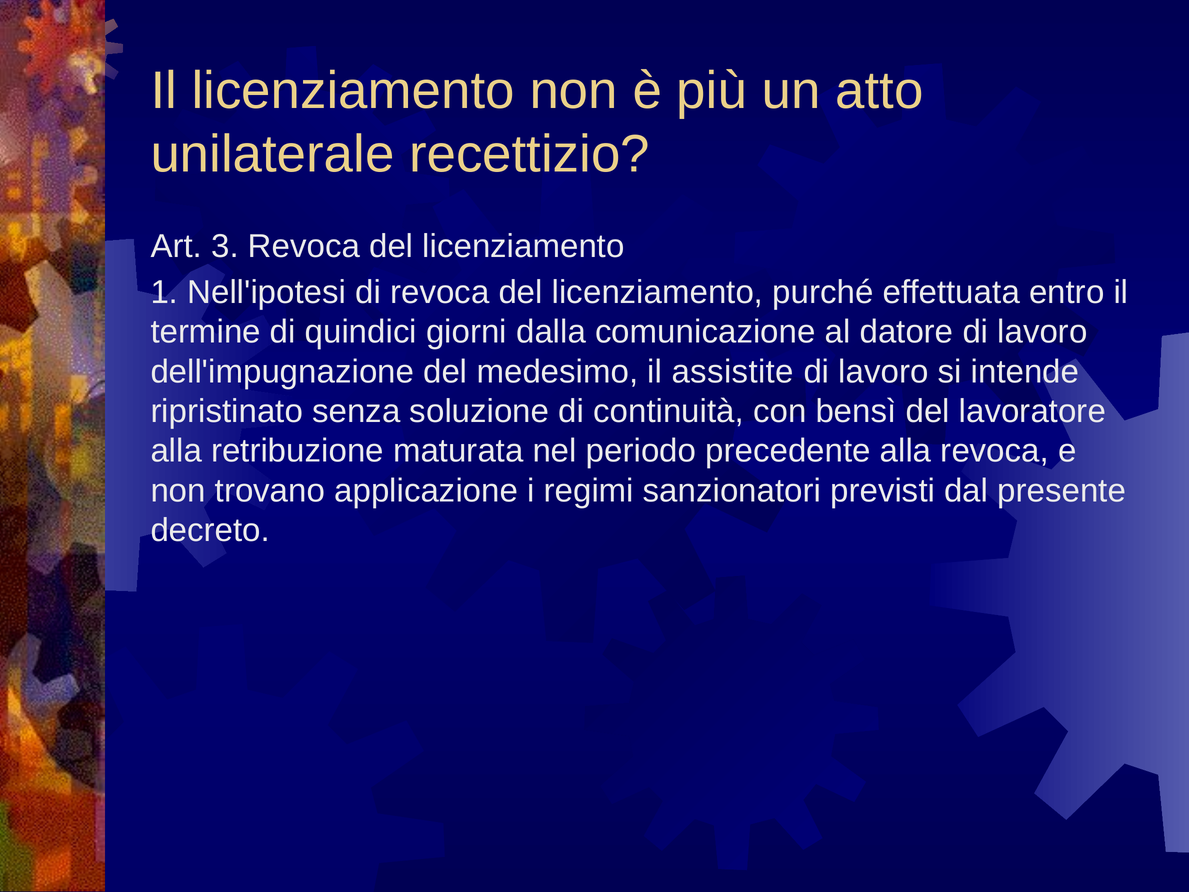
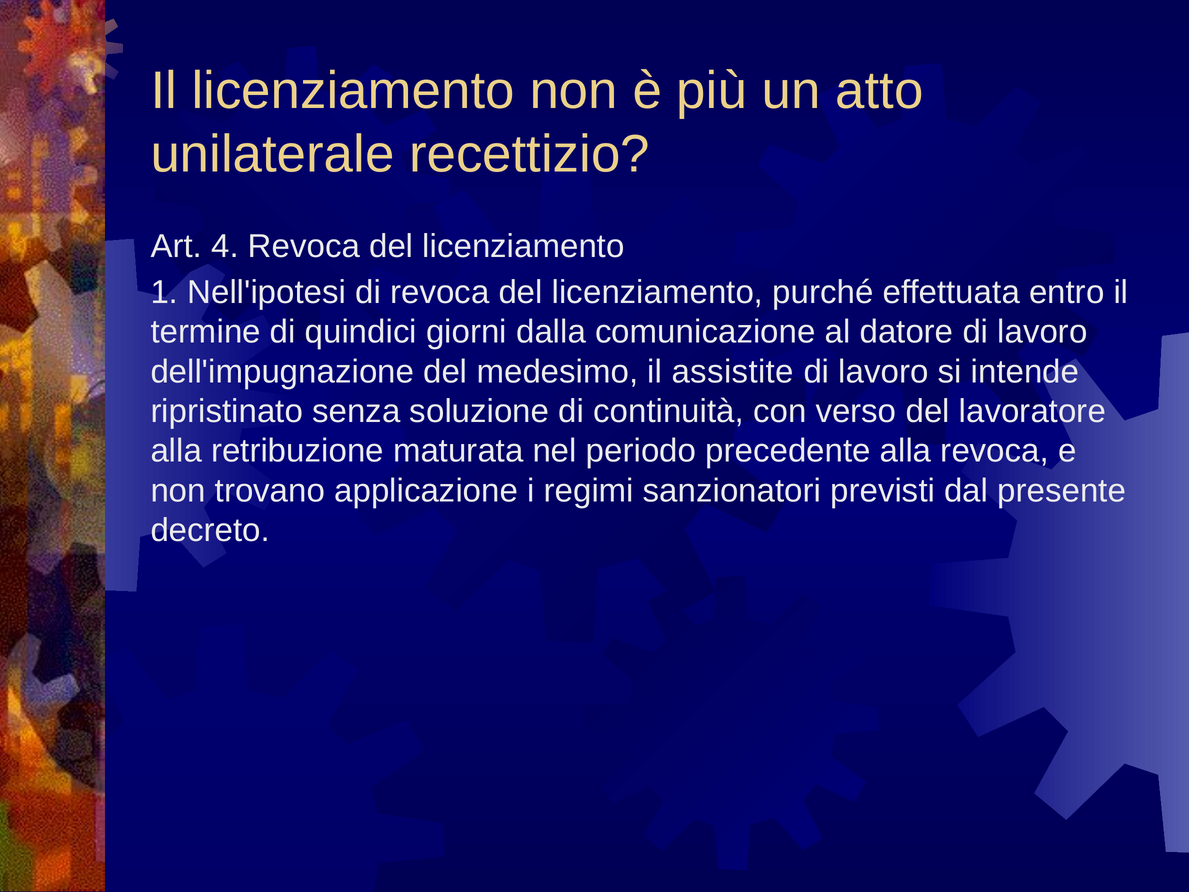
3: 3 -> 4
bensì: bensì -> verso
